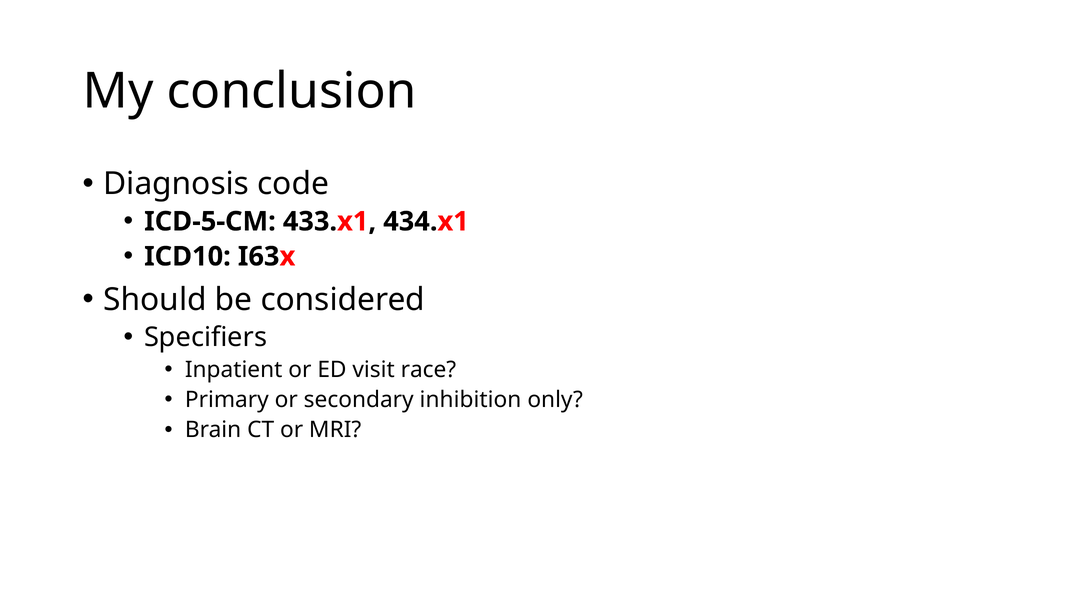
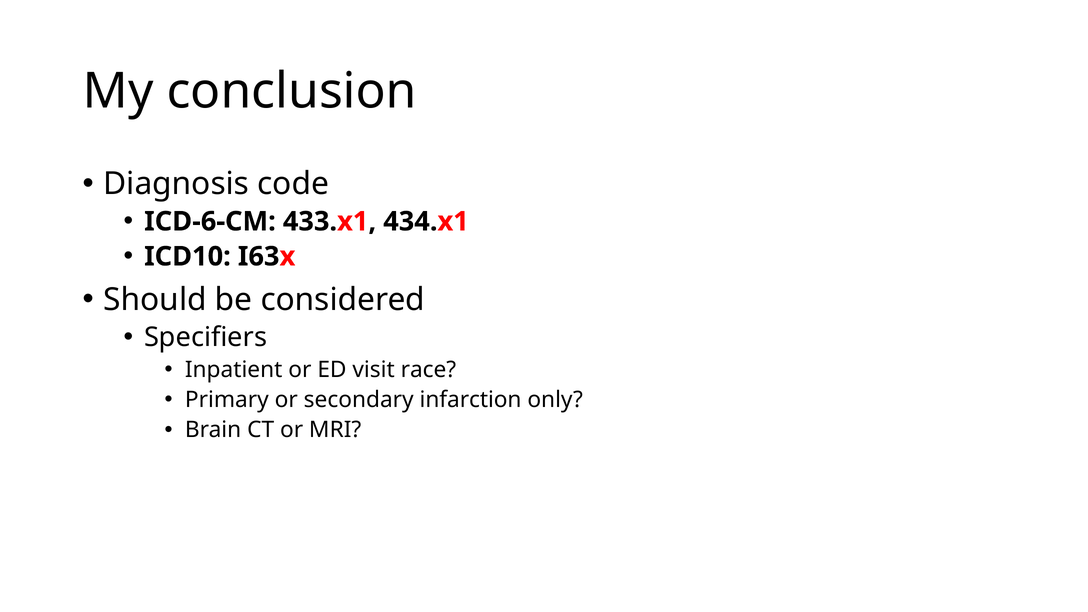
ICD-5-CM: ICD-5-CM -> ICD-6-CM
inhibition: inhibition -> infarction
